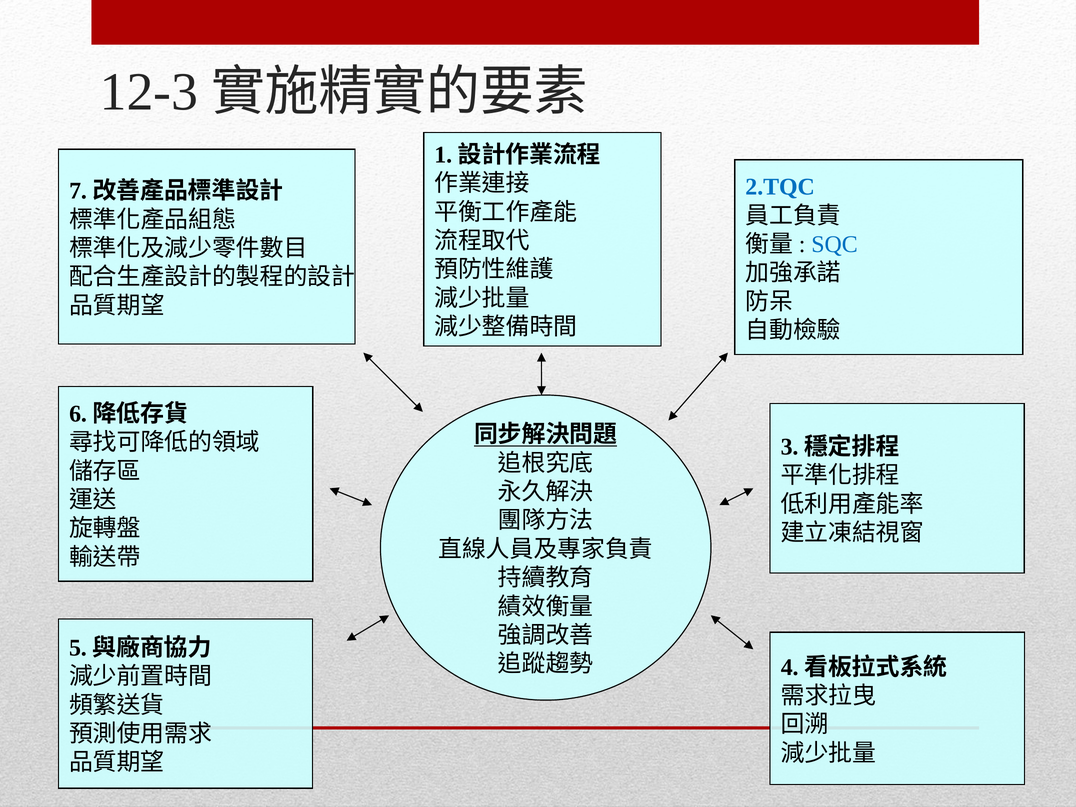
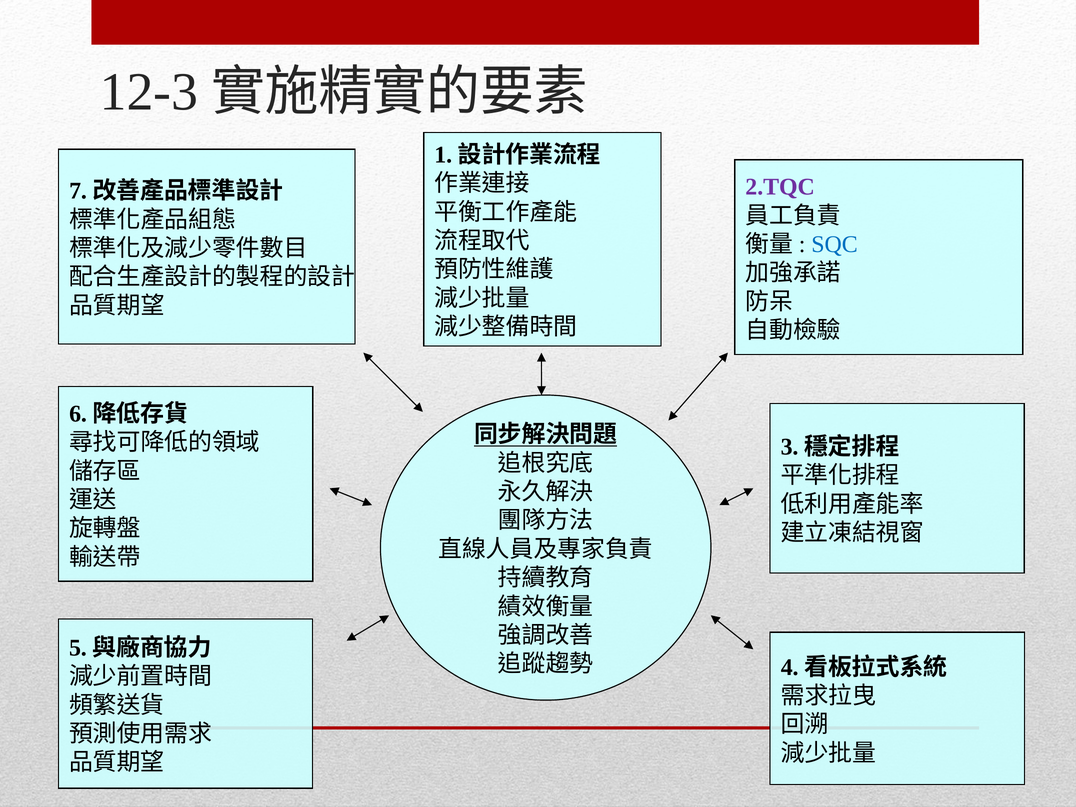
2.TQC colour: blue -> purple
